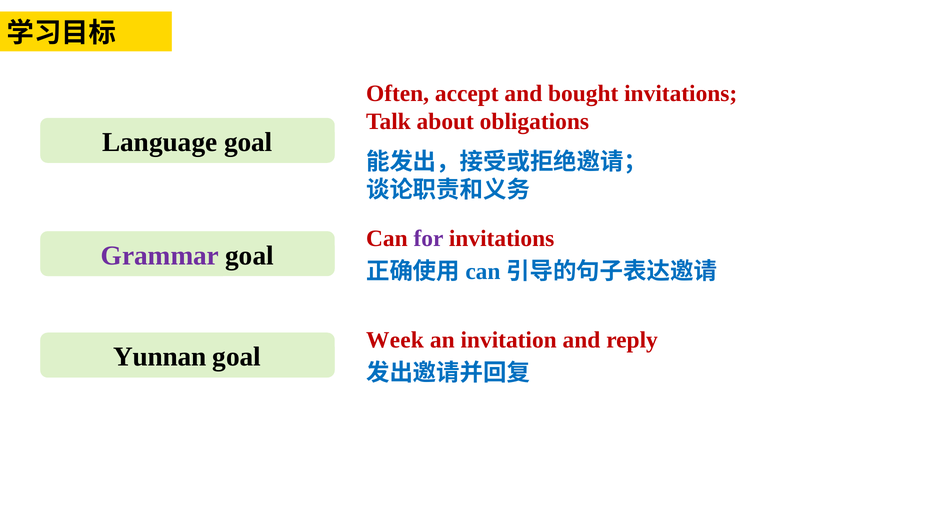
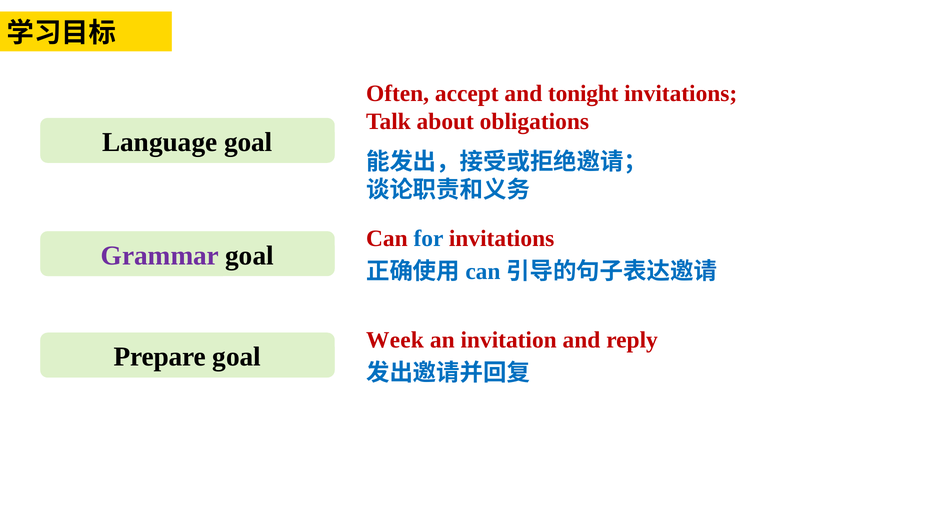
bought: bought -> tonight
for colour: purple -> blue
Yunnan: Yunnan -> Prepare
